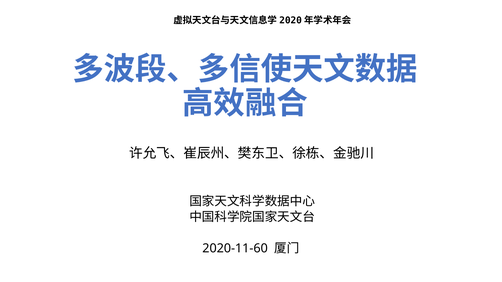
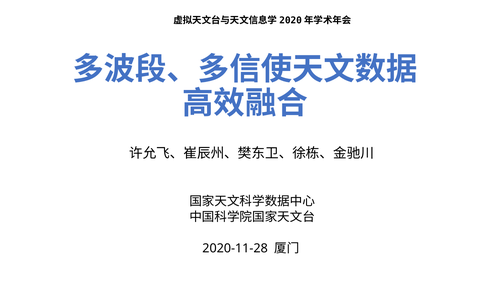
2020-11-60: 2020-11-60 -> 2020-11-28
